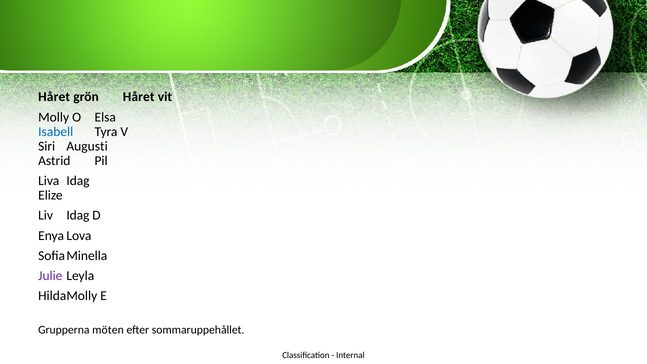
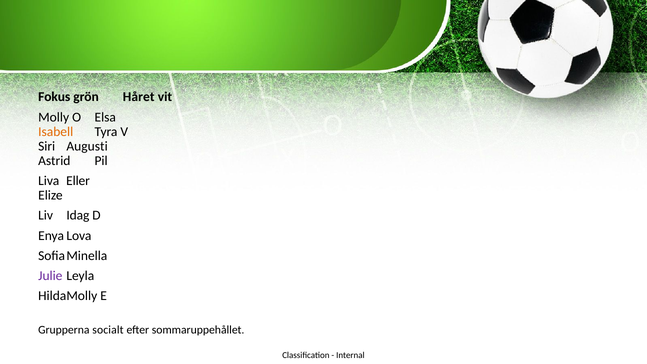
Håret at (54, 97): Håret -> Fokus
Isabell colour: blue -> orange
Liva Idag: Idag -> Eller
möten: möten -> socialt
